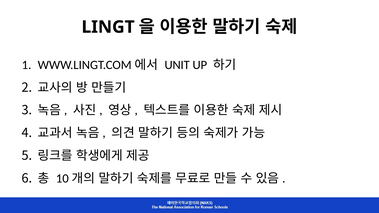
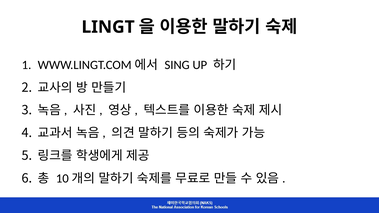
UNIT: UNIT -> SING
